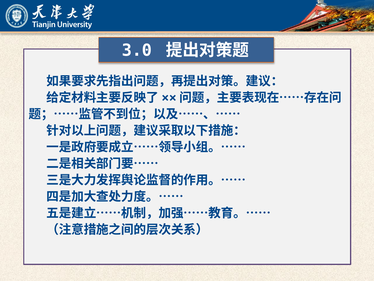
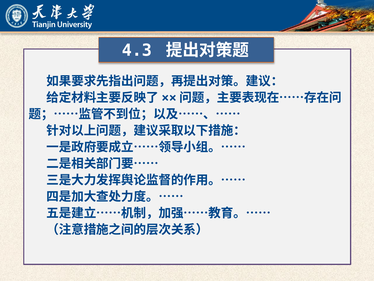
3.0: 3.0 -> 4.3
